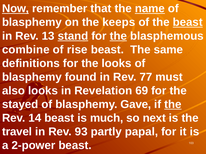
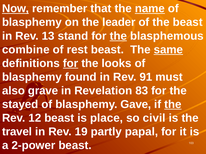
keeps: keeps -> leader
beast at (188, 22) underline: present -> none
stand underline: present -> none
rise: rise -> rest
same underline: none -> present
for at (71, 63) underline: none -> present
77: 77 -> 91
also looks: looks -> grave
69: 69 -> 83
14: 14 -> 12
much: much -> place
next: next -> civil
93: 93 -> 19
